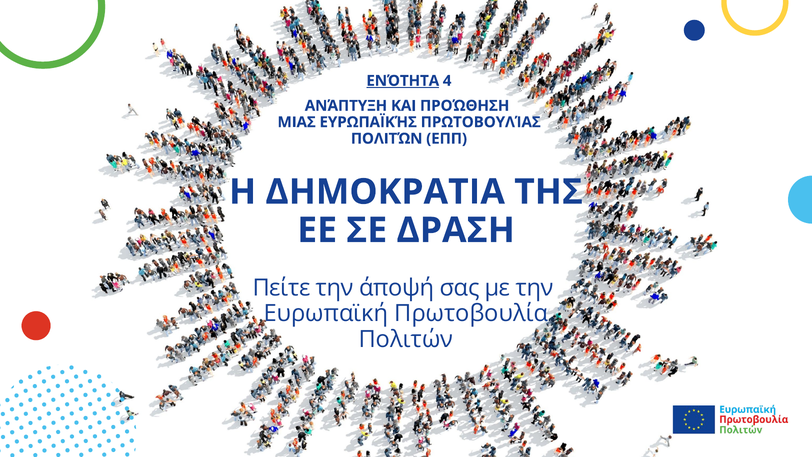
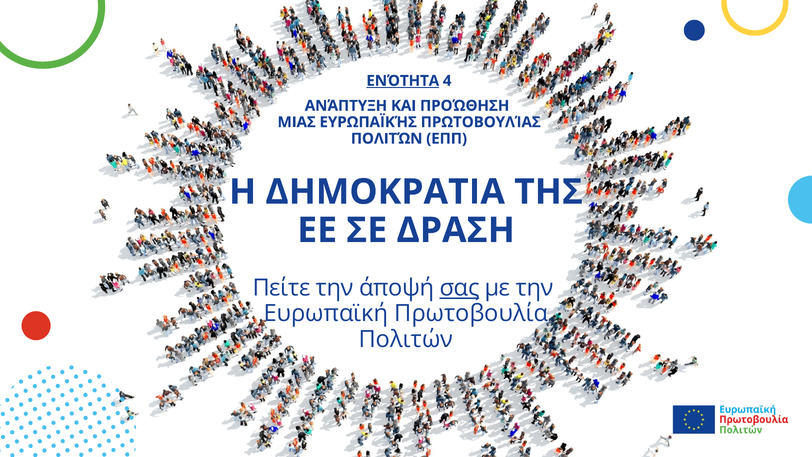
σας underline: none -> present
